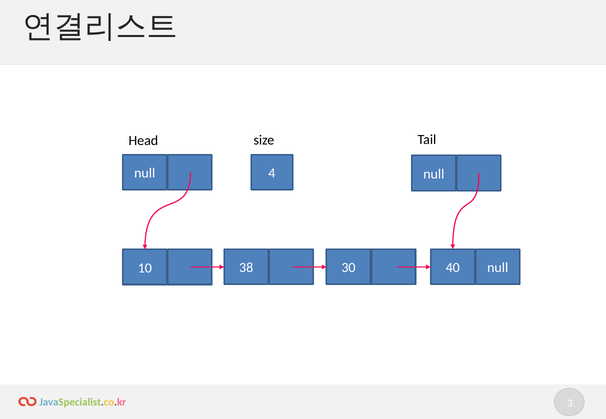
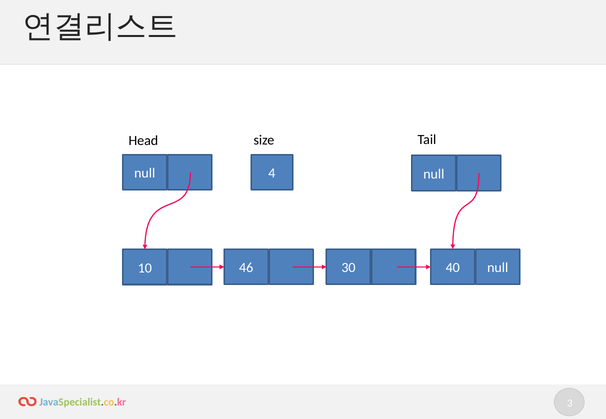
38: 38 -> 46
